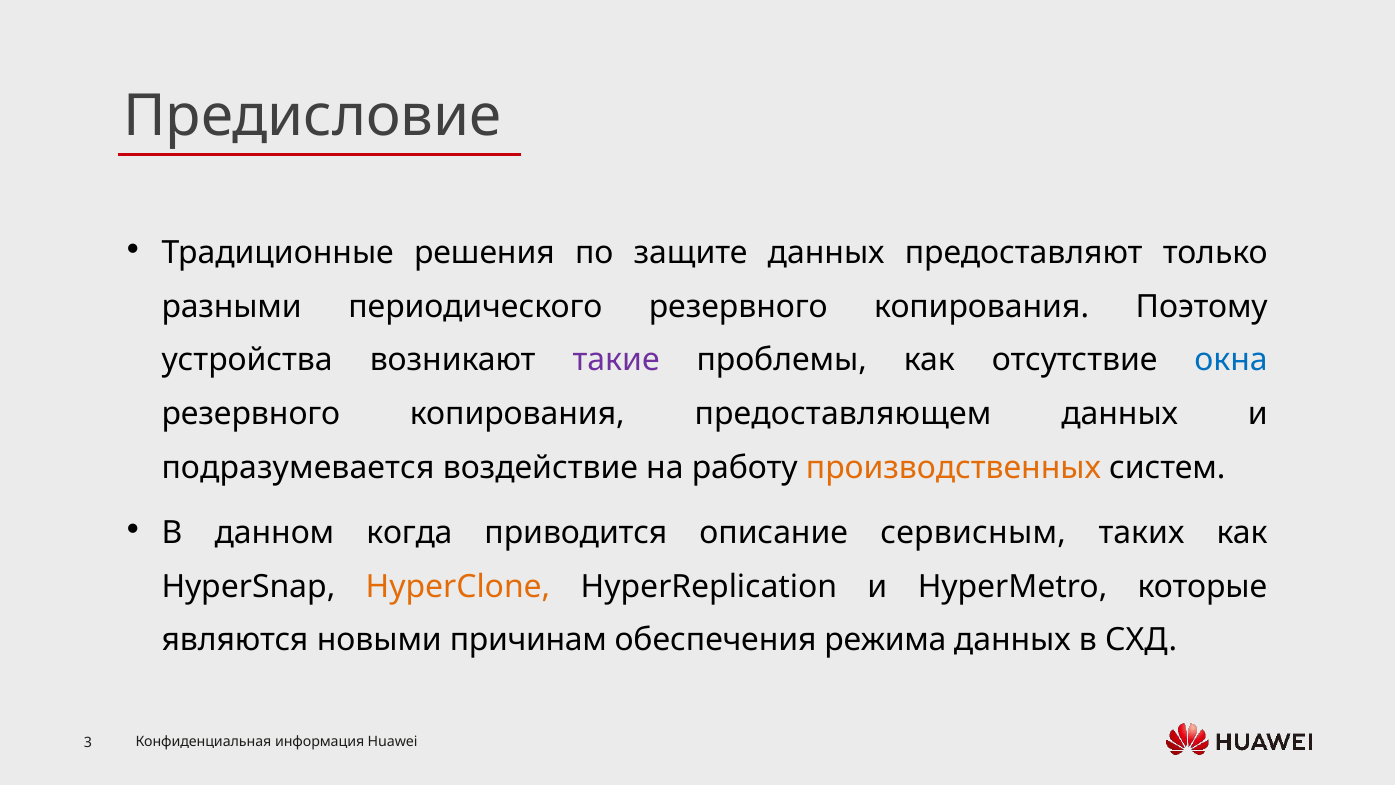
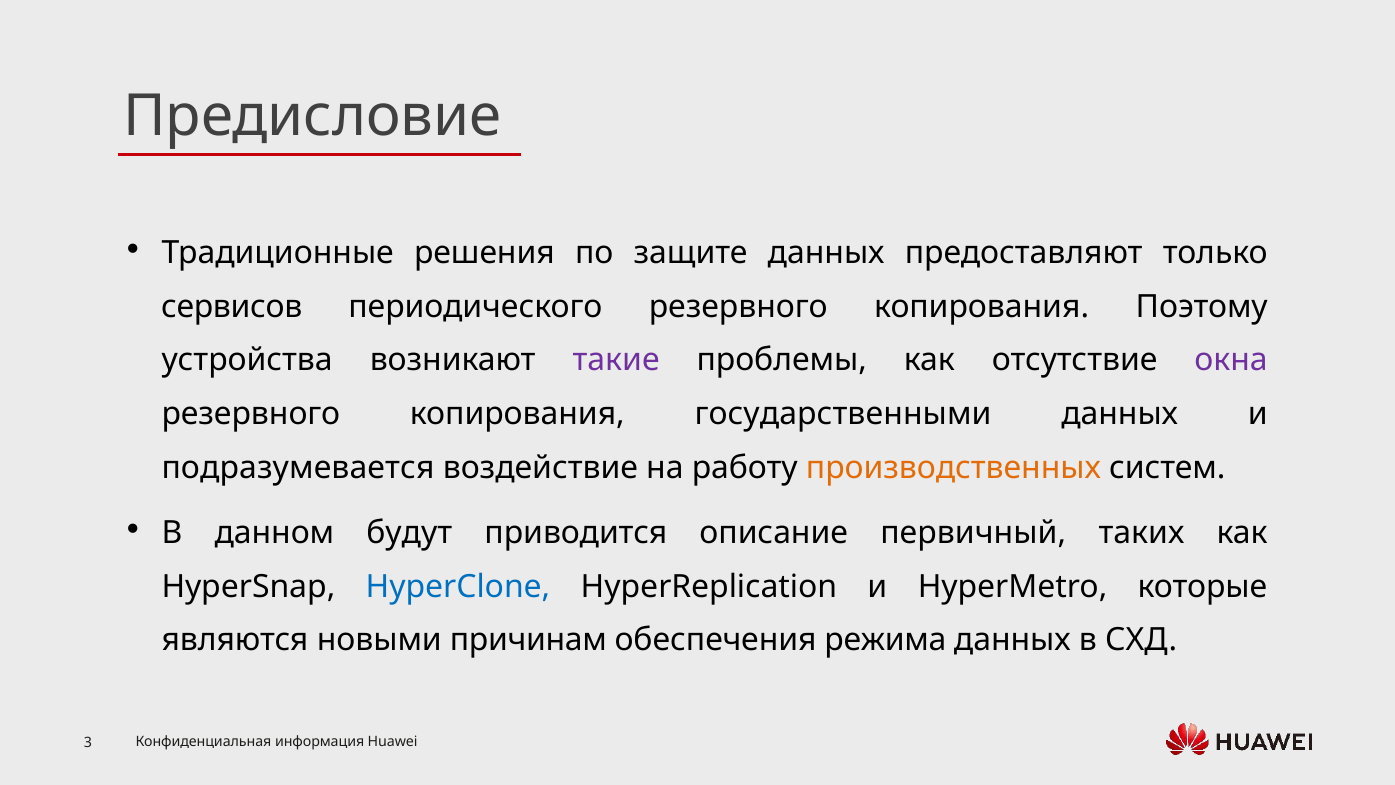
разными: разными -> сервисов
окна colour: blue -> purple
предоставляющем: предоставляющем -> государственными
когда: когда -> будут
сервисным: сервисным -> первичный
HyperClone colour: orange -> blue
